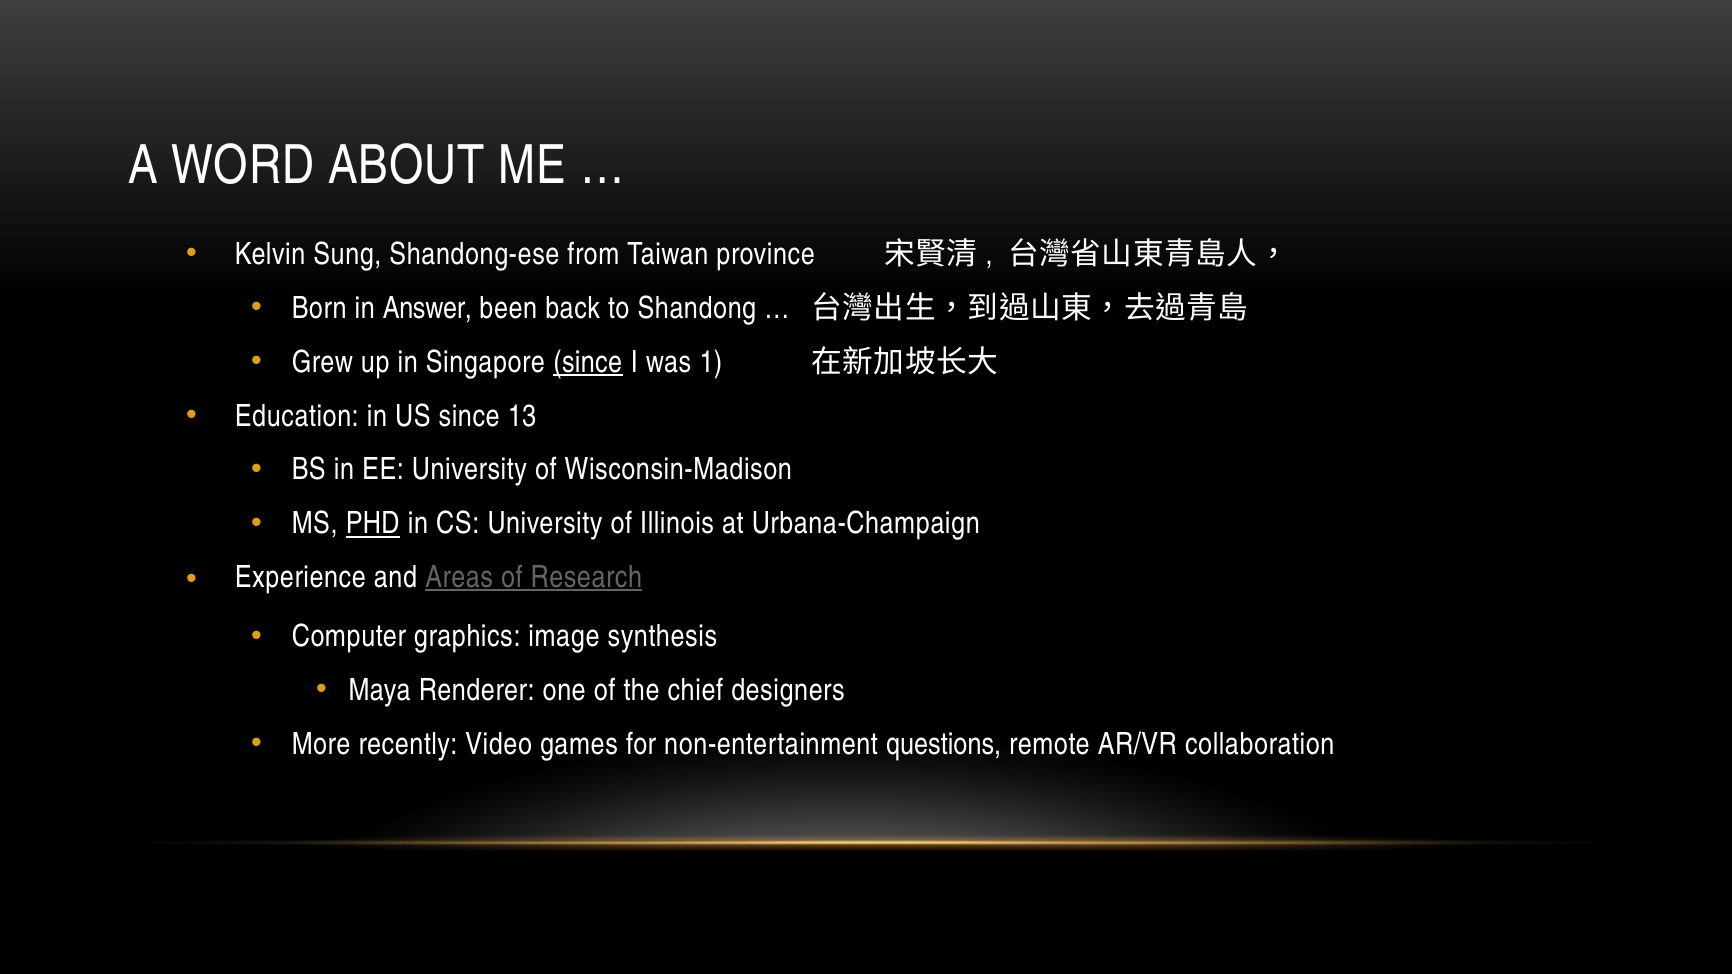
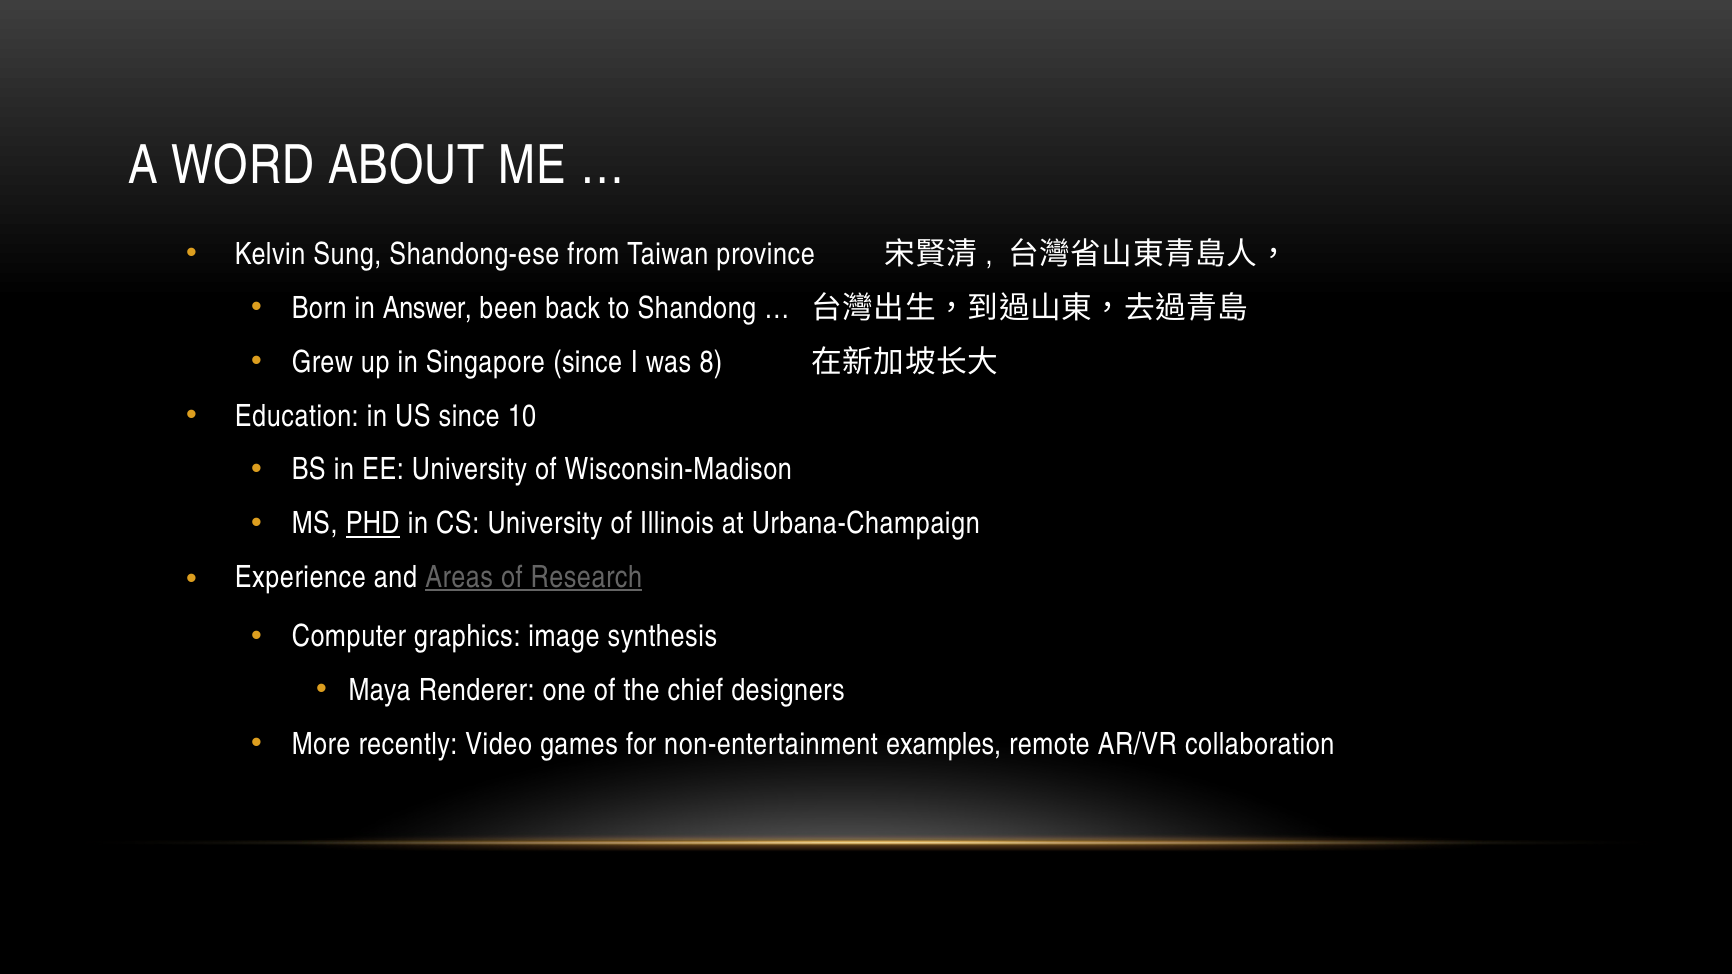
since at (588, 362) underline: present -> none
1: 1 -> 8
13: 13 -> 10
questions: questions -> examples
